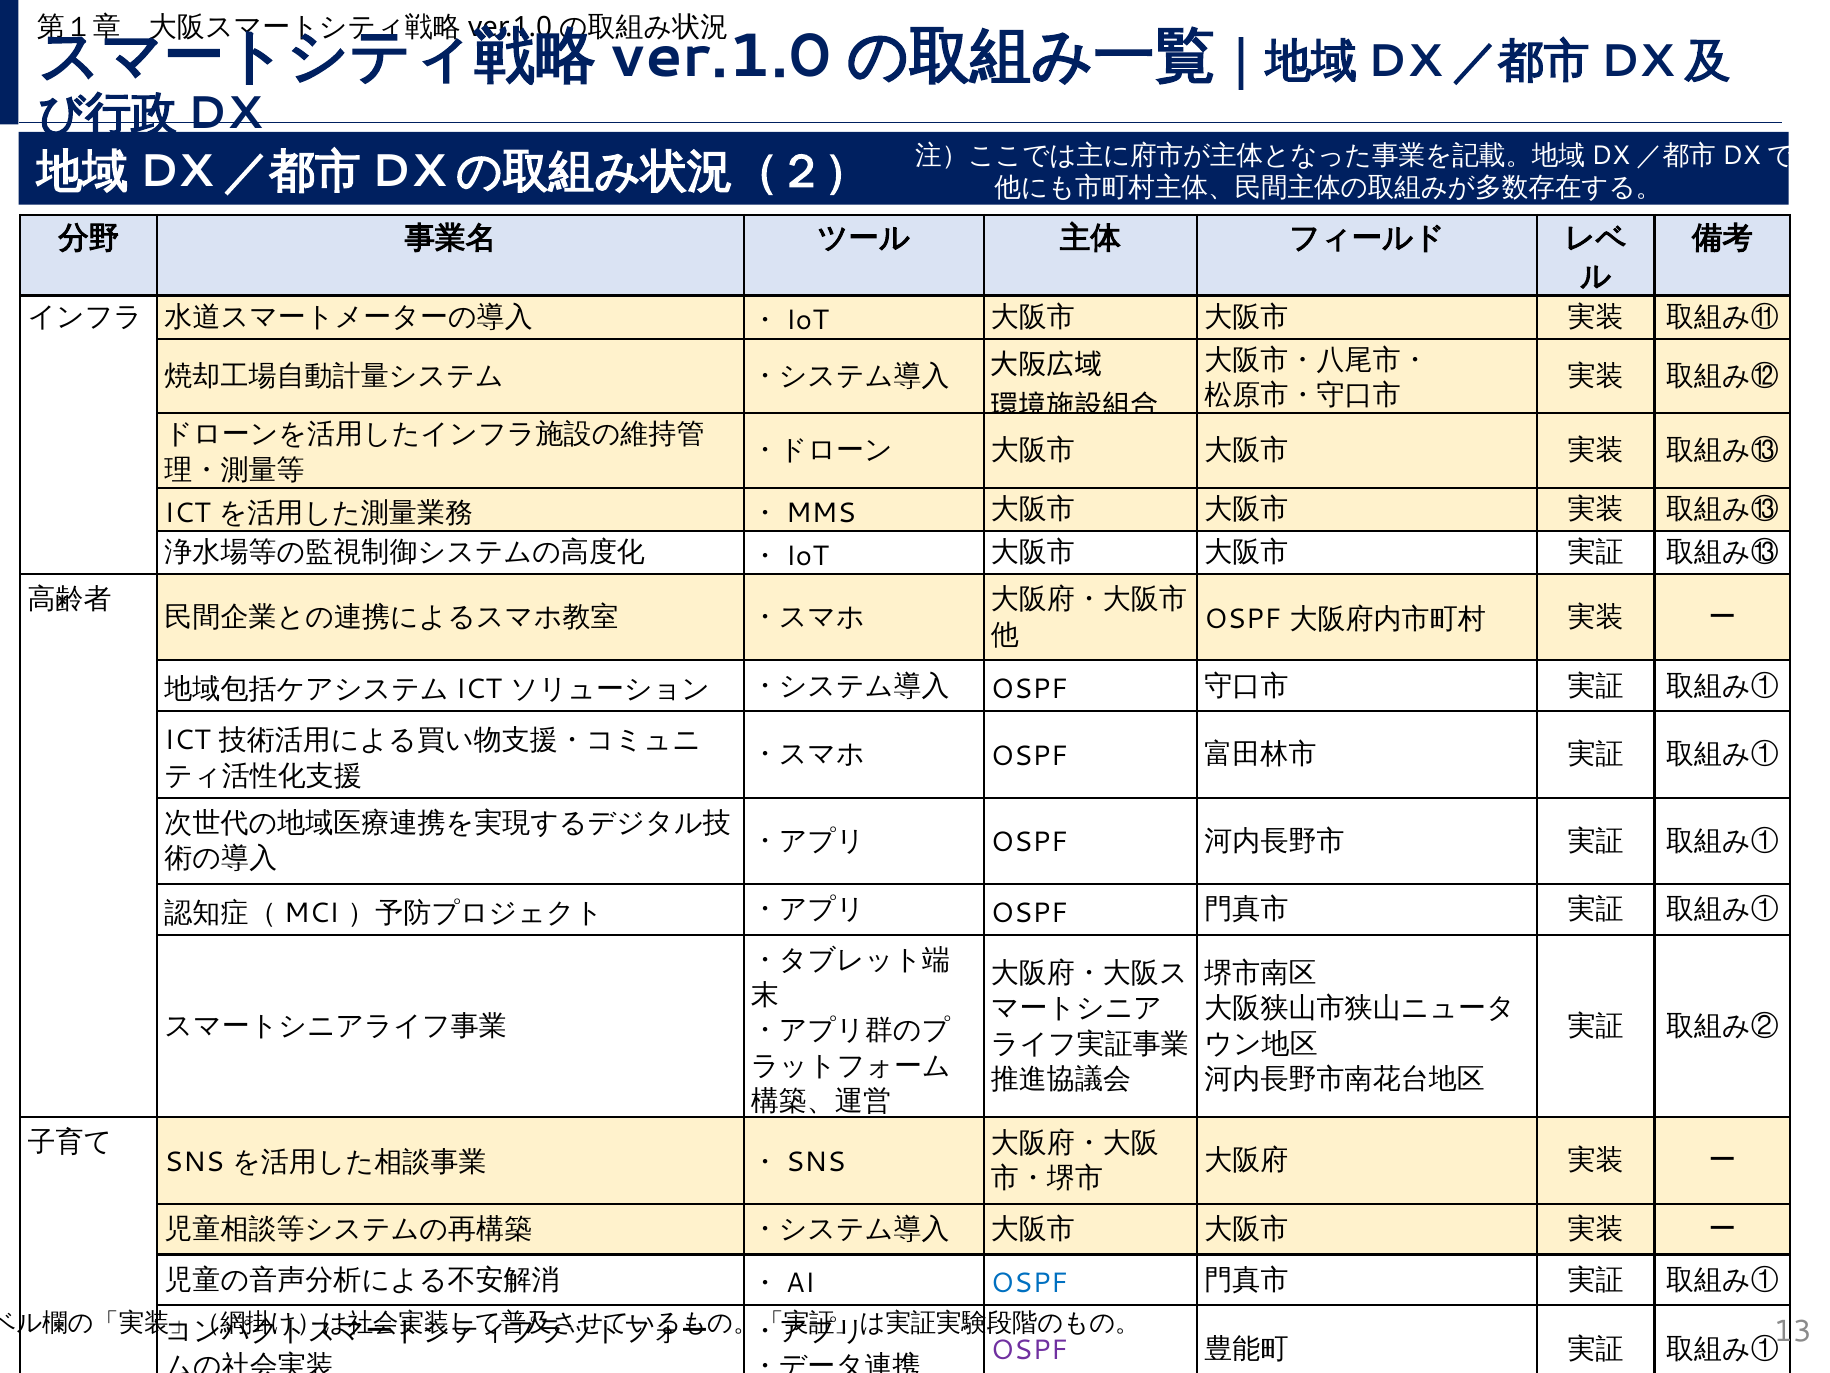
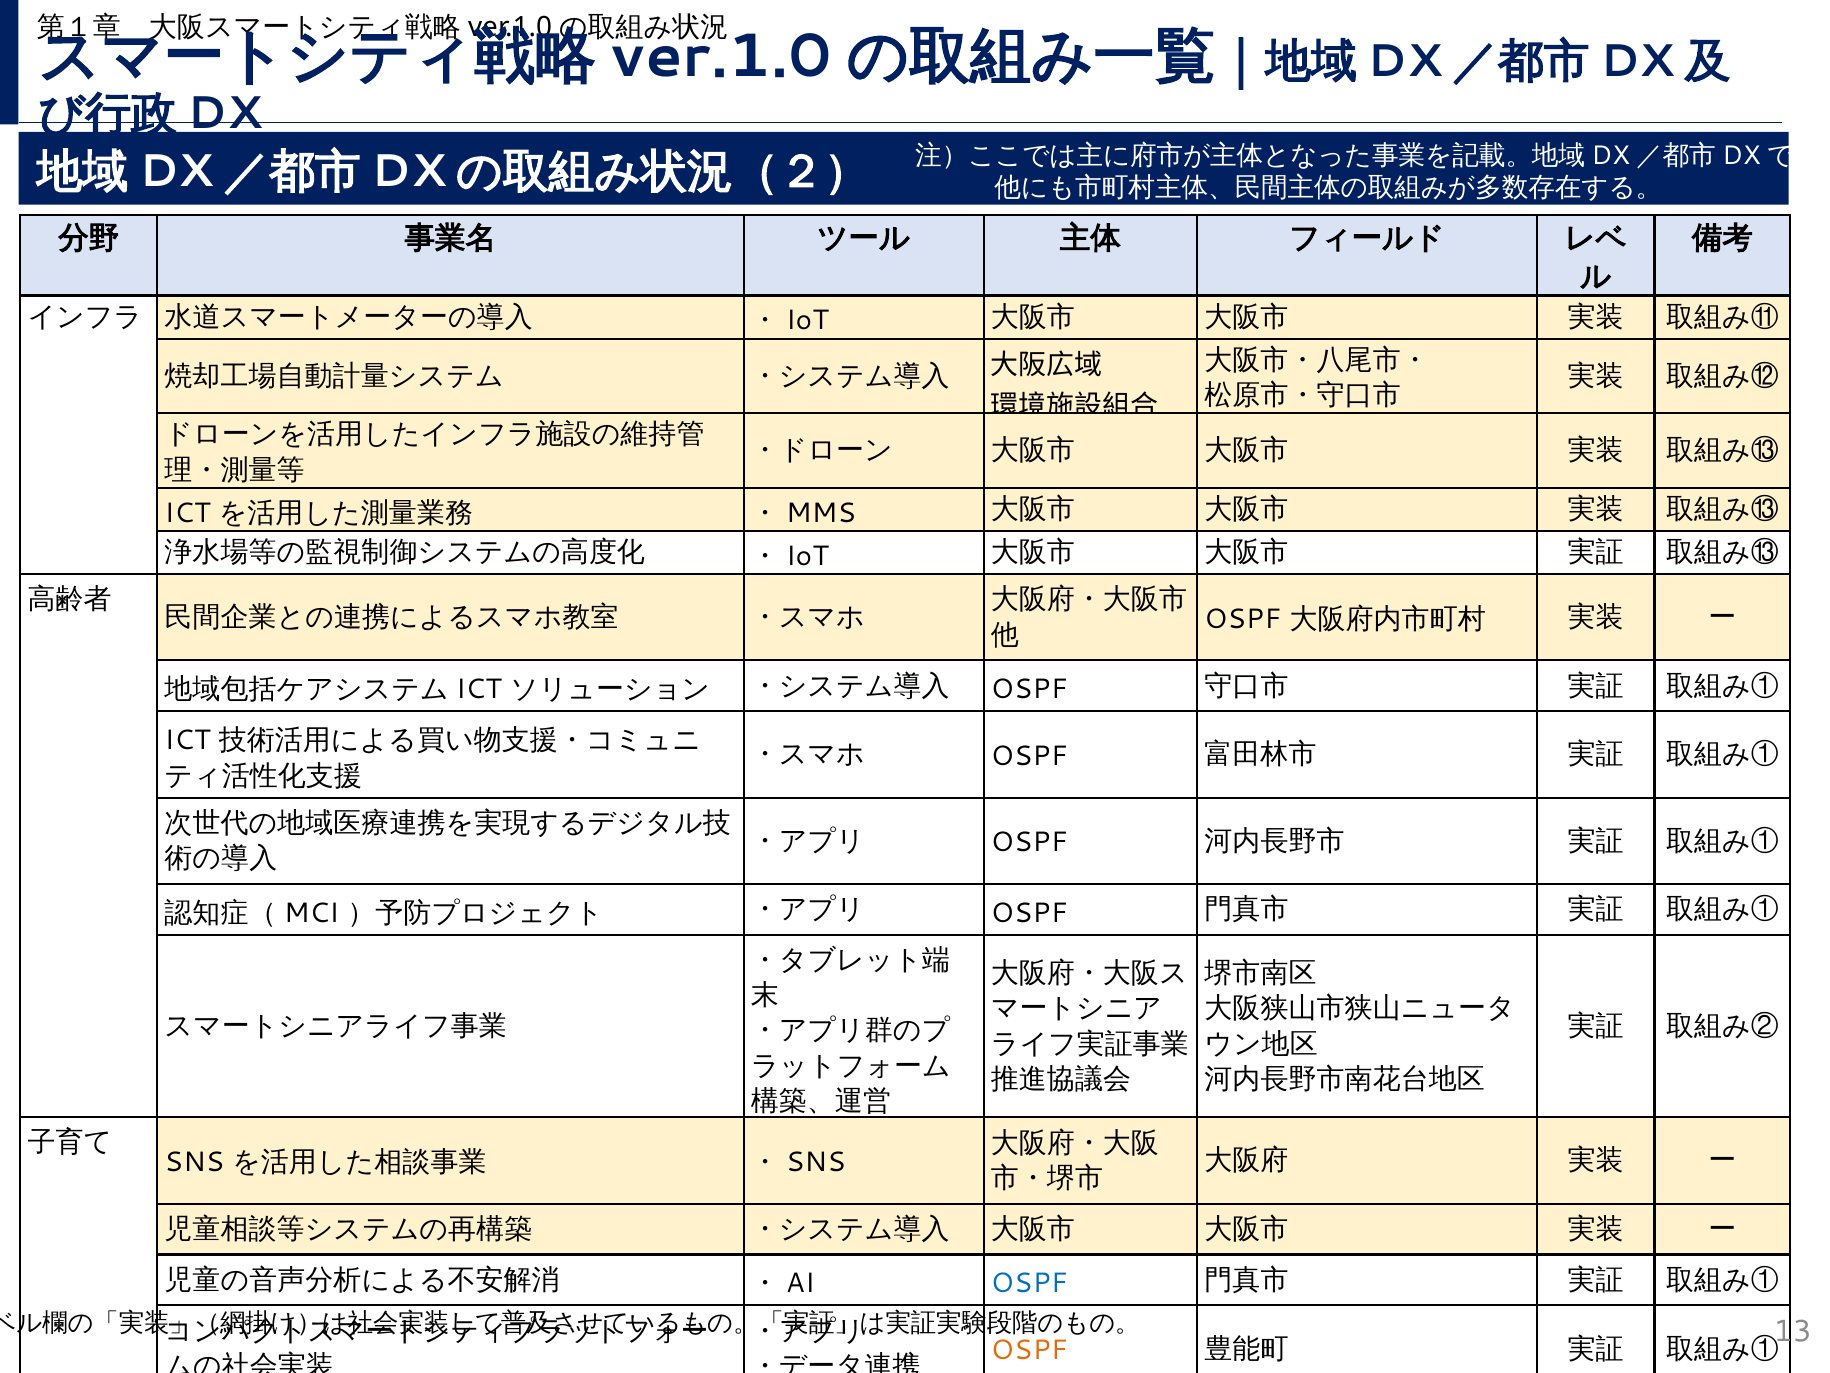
OSPF at (1029, 1350) colour: purple -> orange
